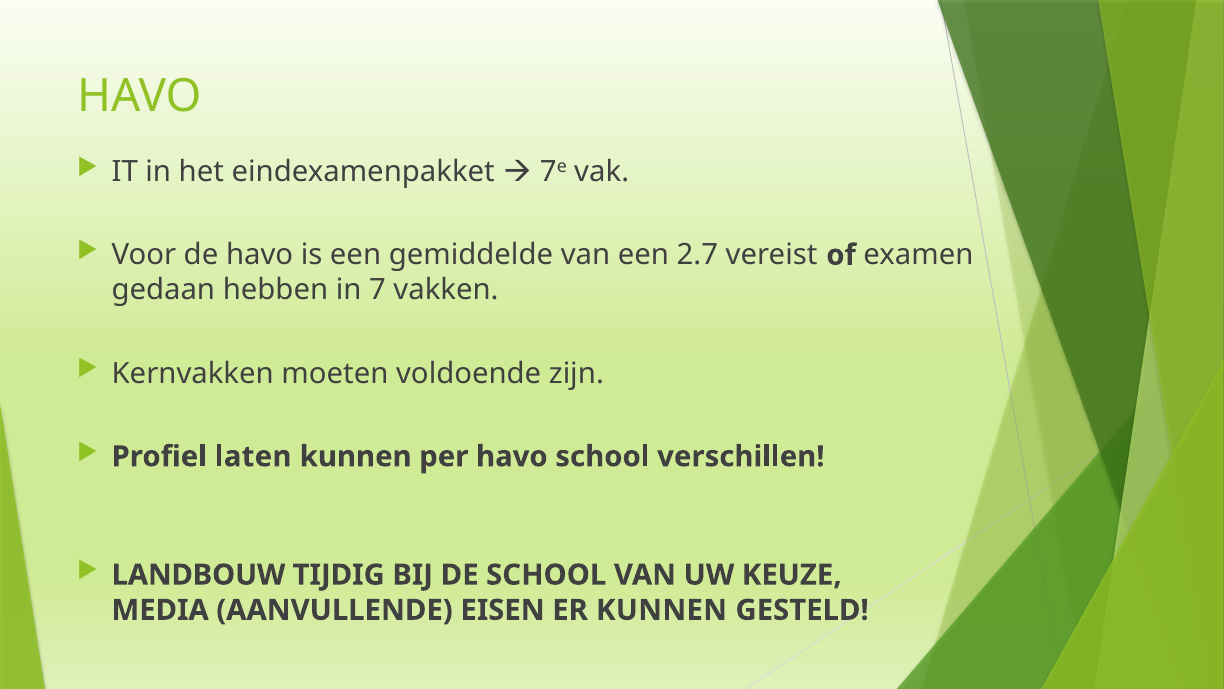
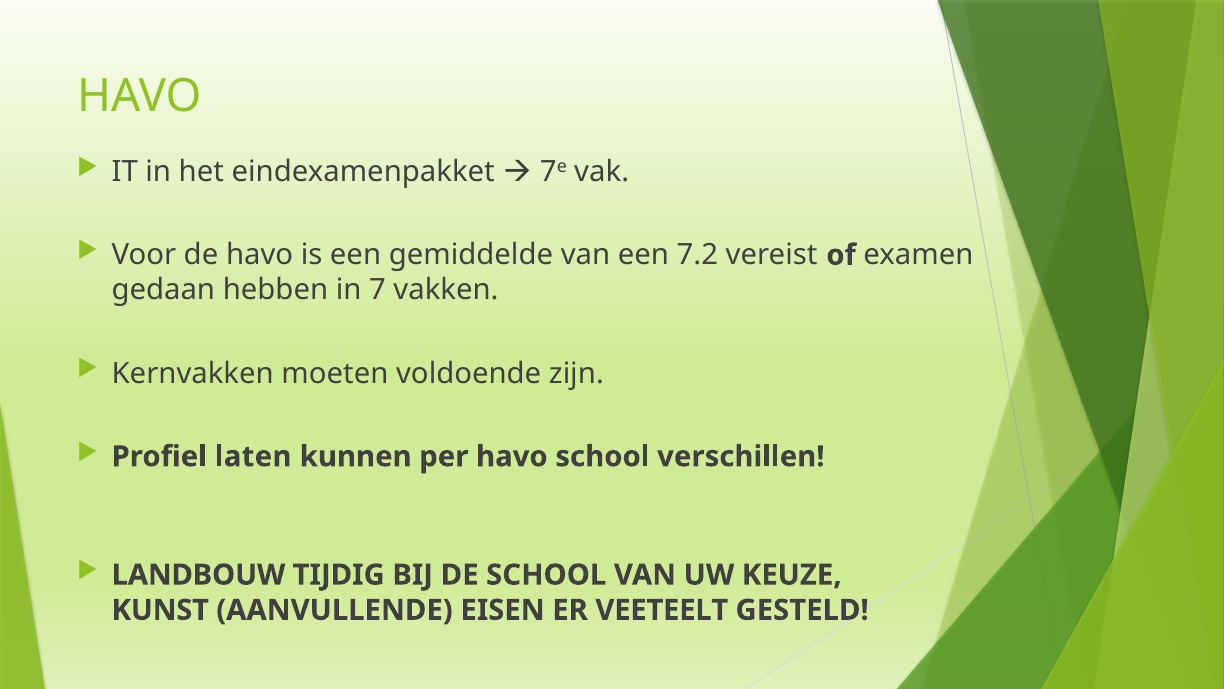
2.7: 2.7 -> 7.2
MEDIA: MEDIA -> KUNST
ER KUNNEN: KUNNEN -> VEETEELT
